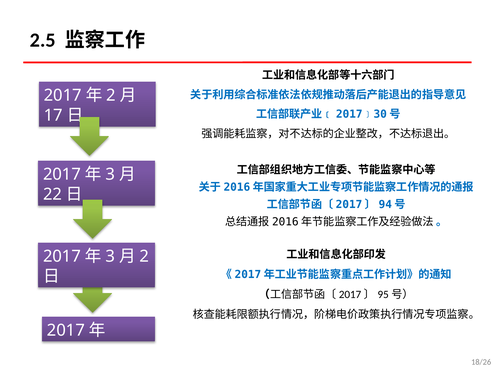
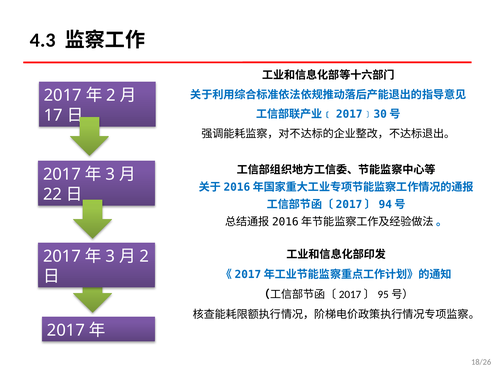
2.5: 2.5 -> 4.3
